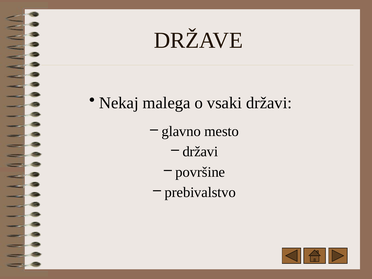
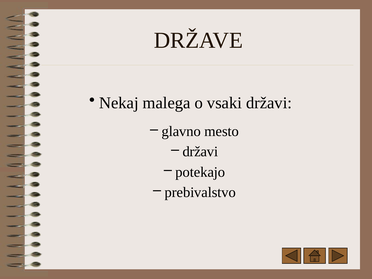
površine: površine -> potekajo
